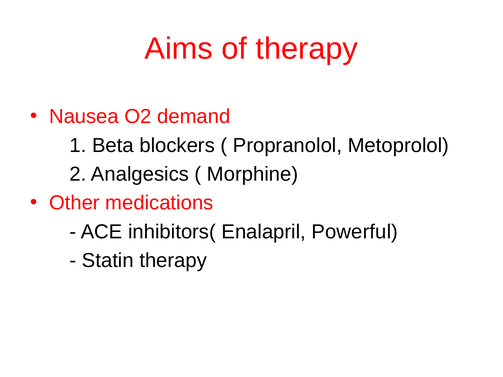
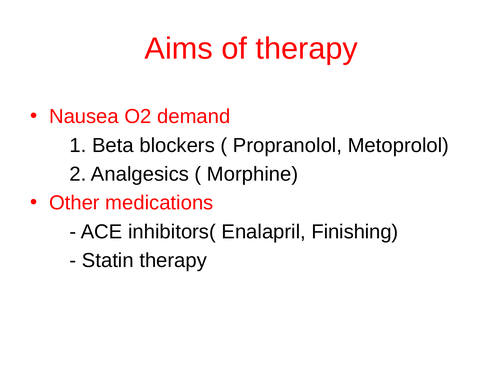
Powerful: Powerful -> Finishing
